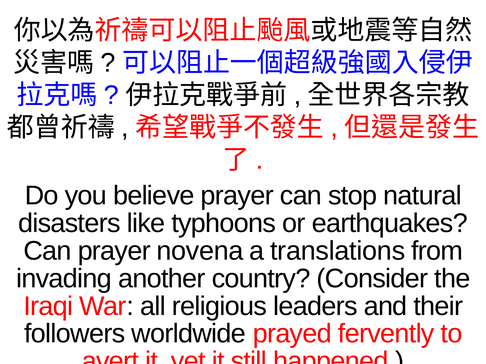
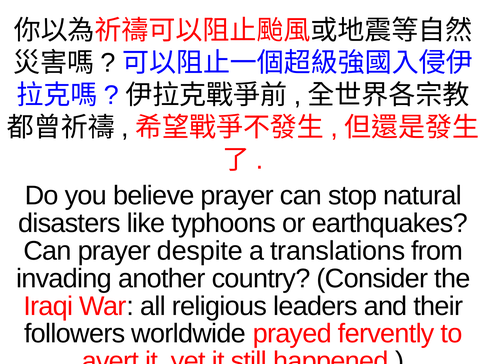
novena: novena -> despite
